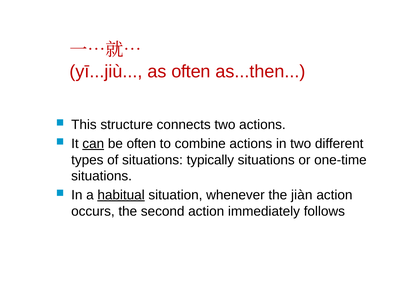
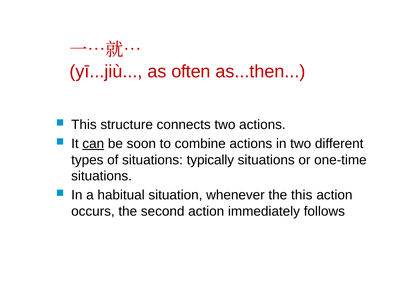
be often: often -> soon
habitual underline: present -> none
the jiàn: jiàn -> this
